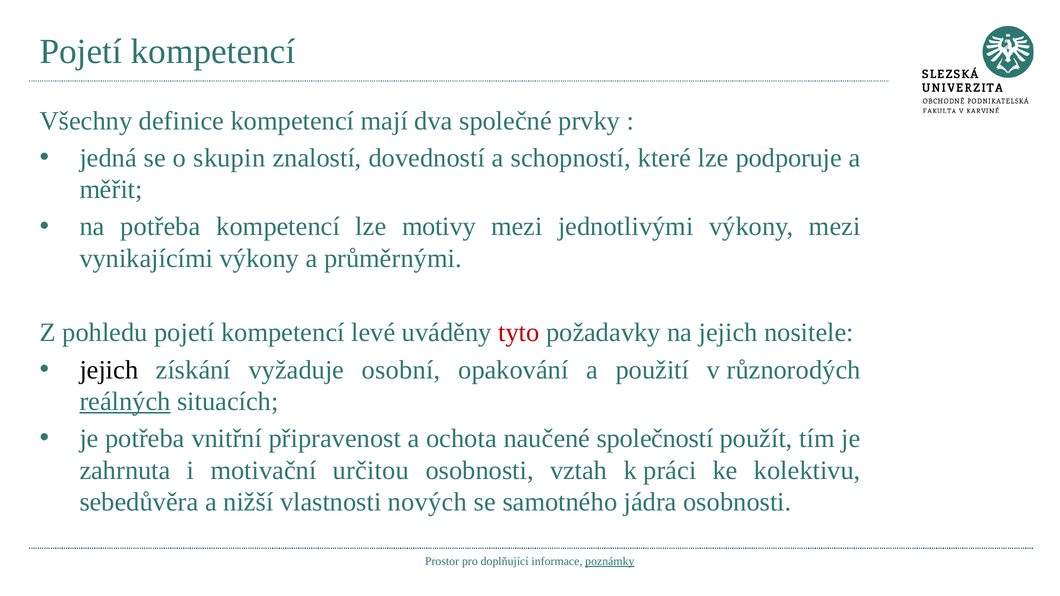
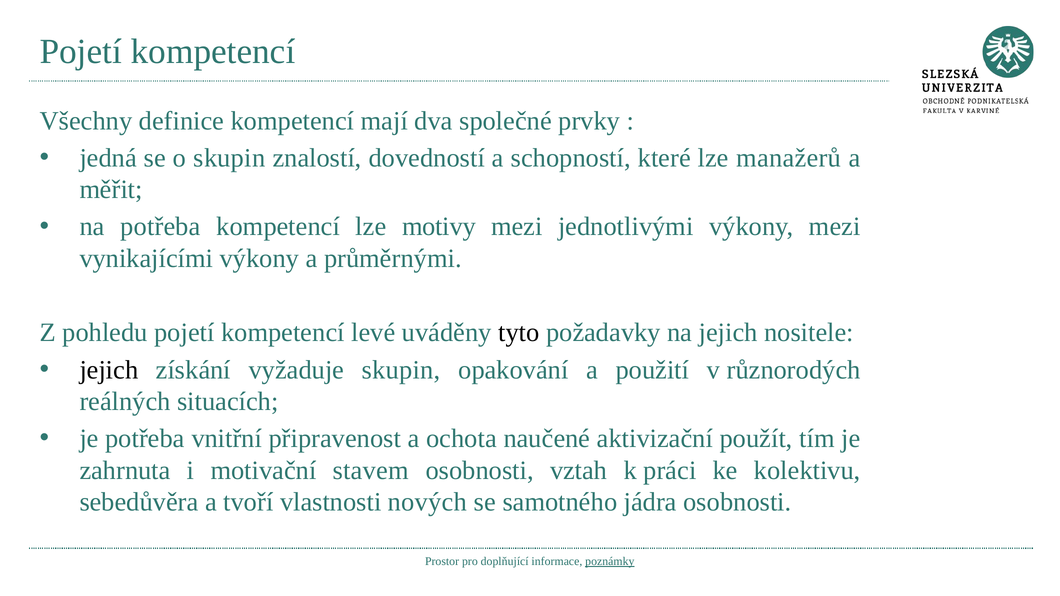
podporuje: podporuje -> manažerů
tyto colour: red -> black
vyžaduje osobní: osobní -> skupin
reálných underline: present -> none
společností: společností -> aktivizační
určitou: určitou -> stavem
nižší: nižší -> tvoří
